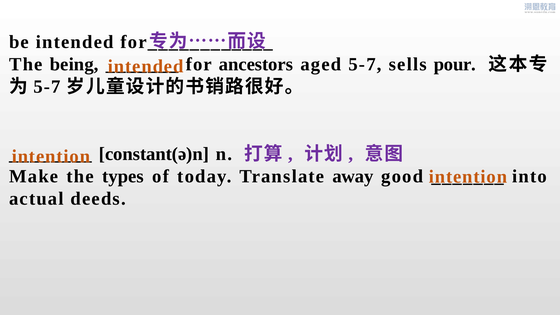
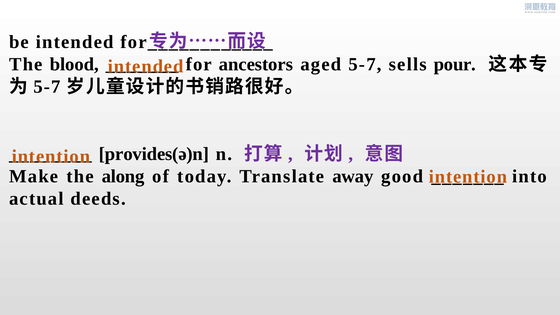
being: being -> blood
constant(ə)n: constant(ə)n -> provides(ə)n
types: types -> along
